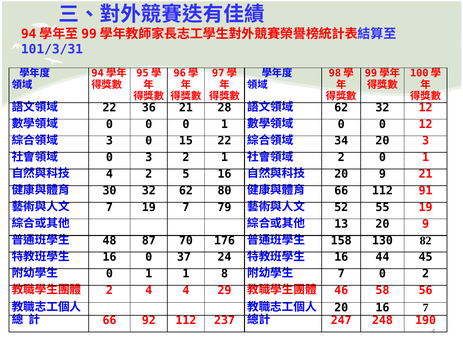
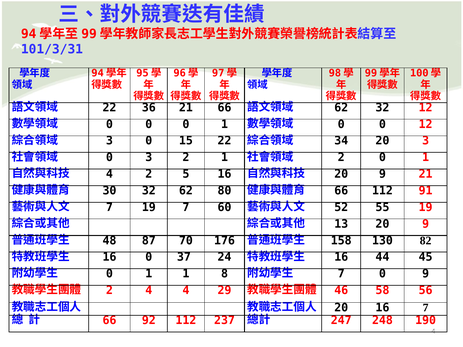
21 28: 28 -> 66
79: 79 -> 60
0 2: 2 -> 9
